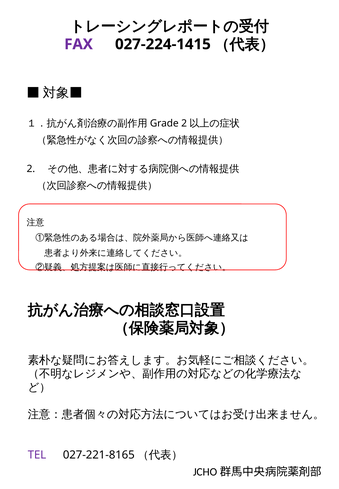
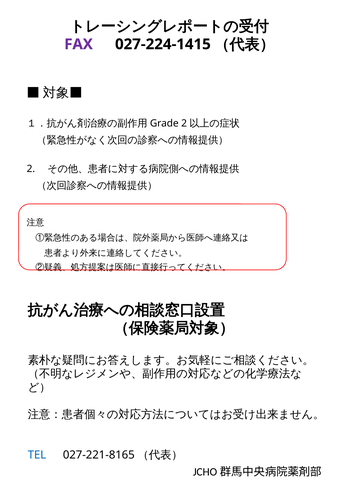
TEL colour: purple -> blue
